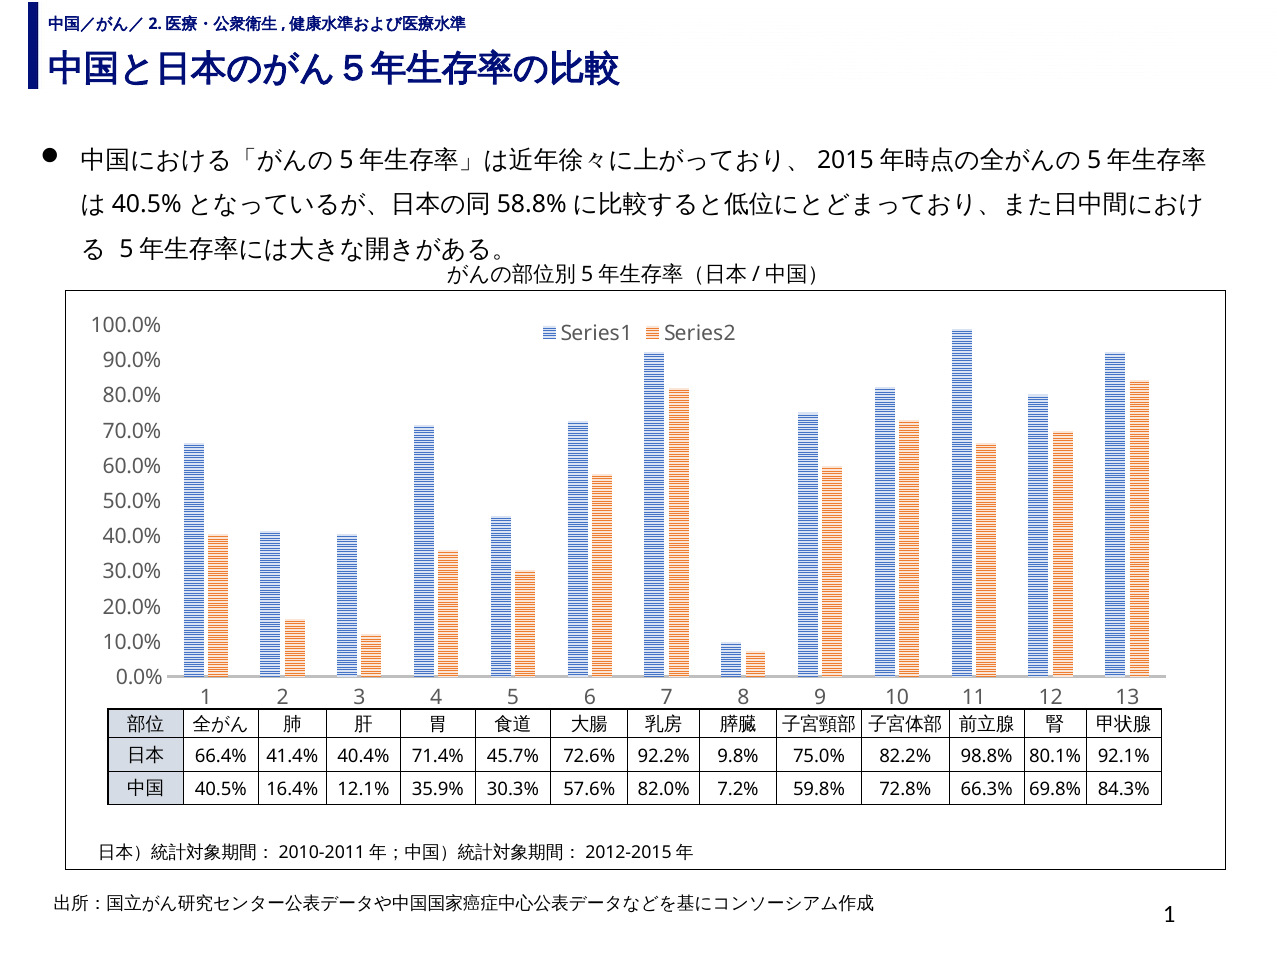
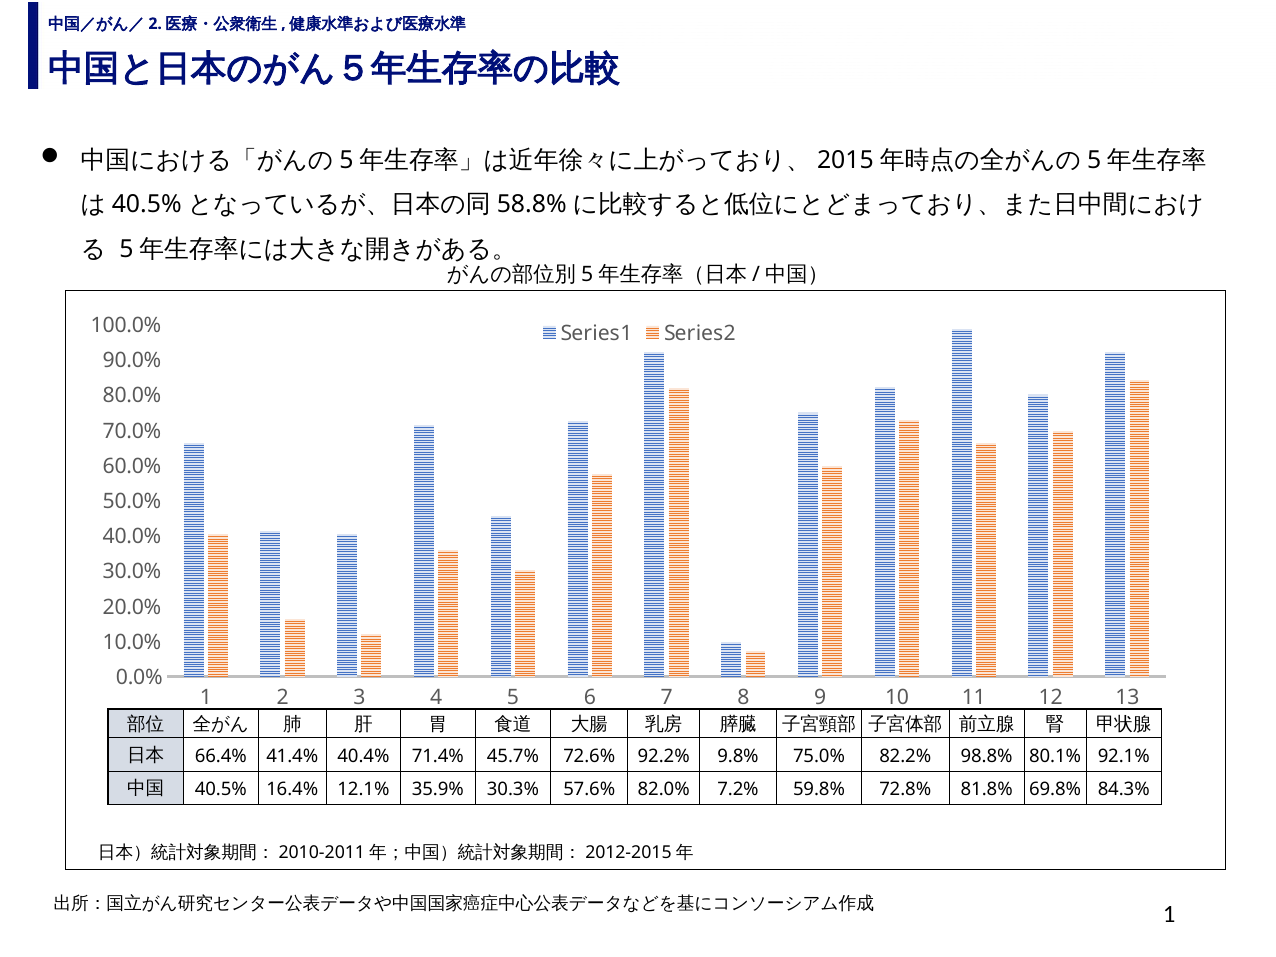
66.3%: 66.3% -> 81.8%
